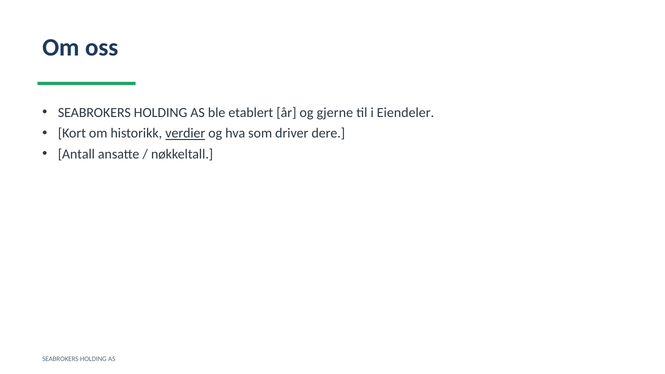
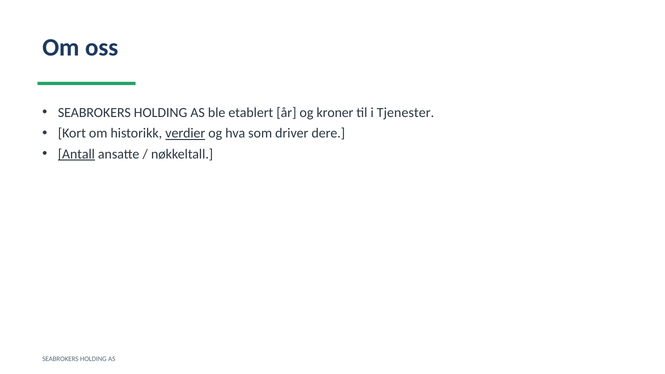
gjerne: gjerne -> kroner
Eiendeler: Eiendeler -> Tjenester
Antall underline: none -> present
